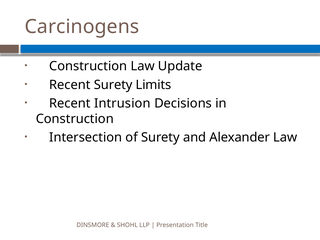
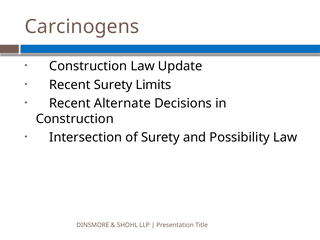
Intrusion: Intrusion -> Alternate
Alexander: Alexander -> Possibility
